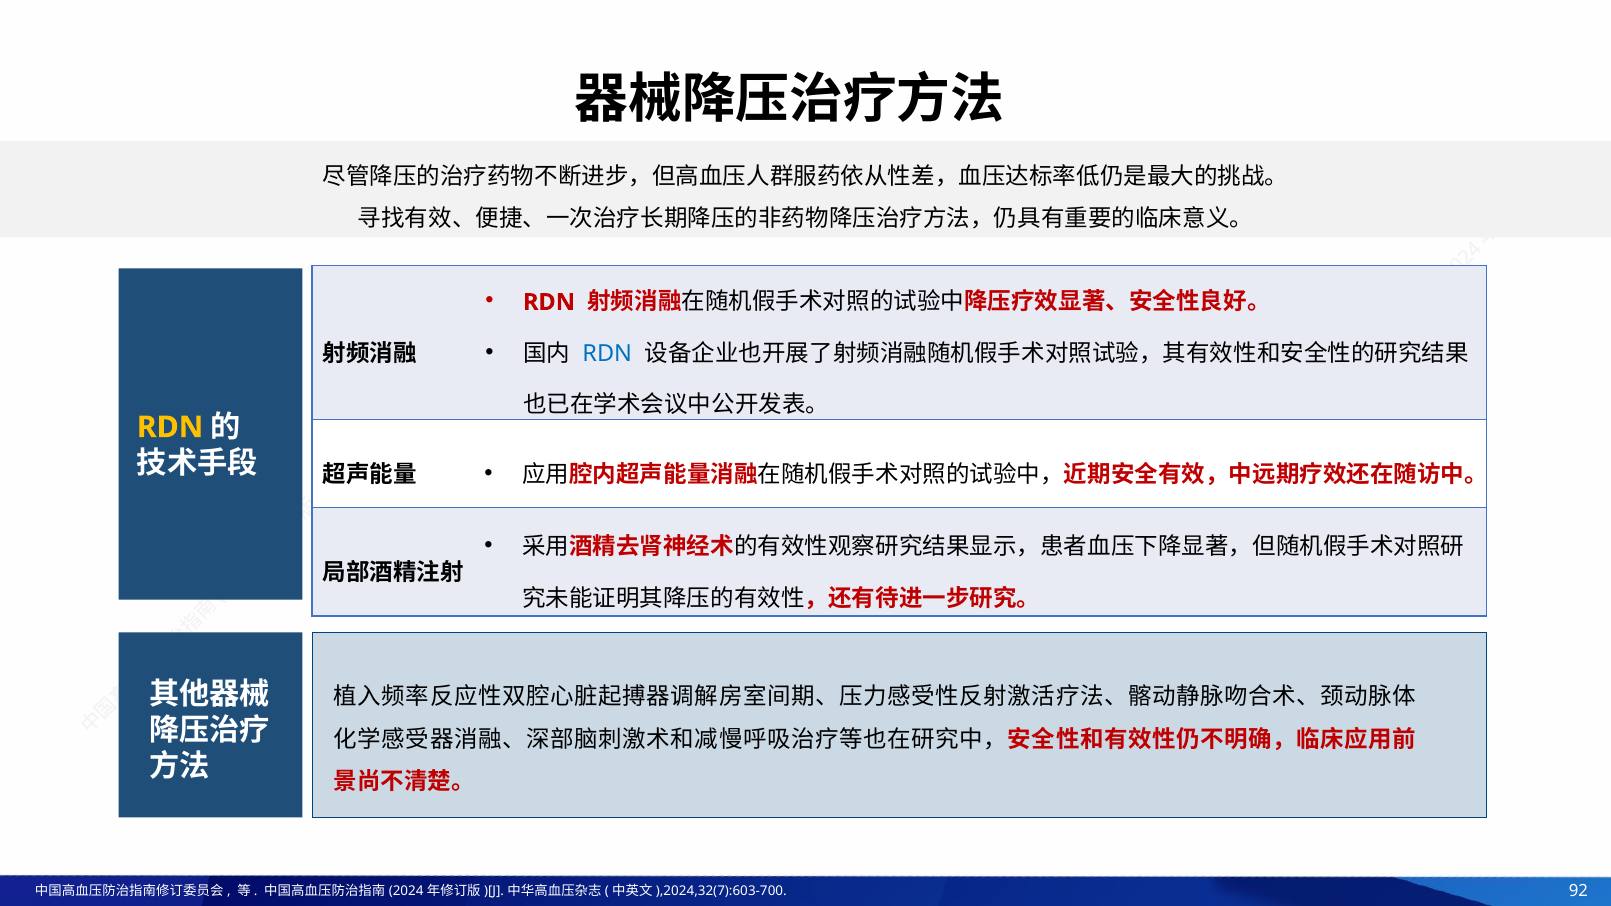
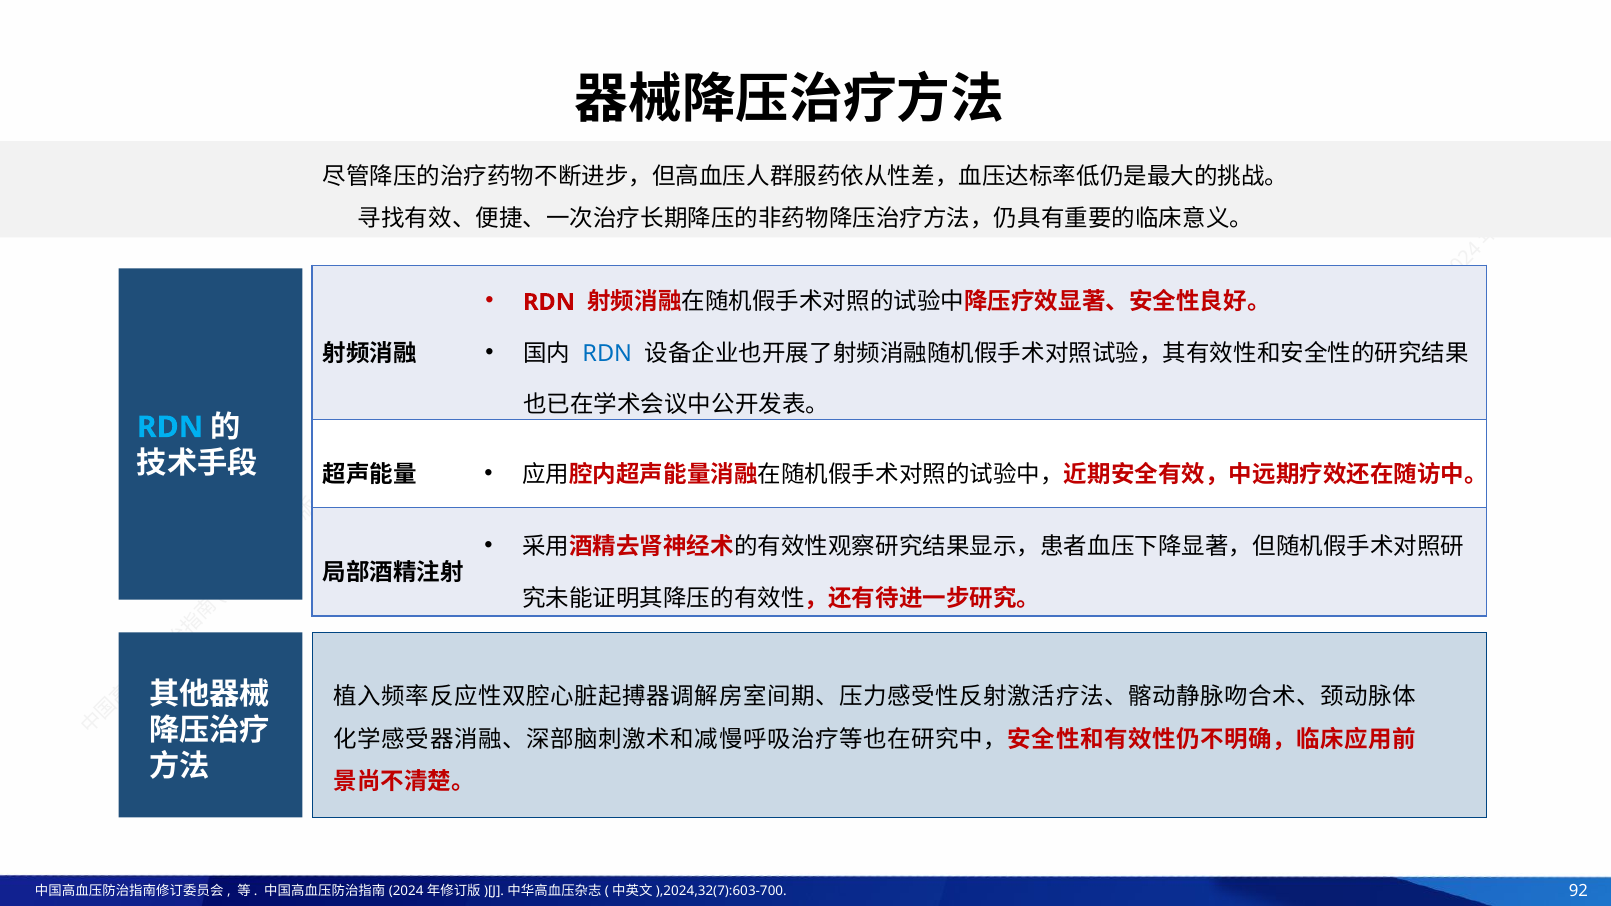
RDN at (170, 427) colour: yellow -> light blue
